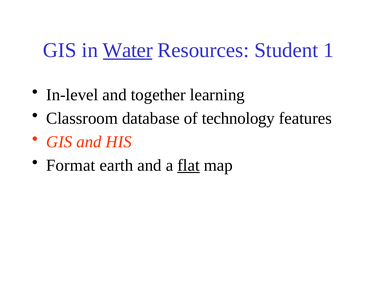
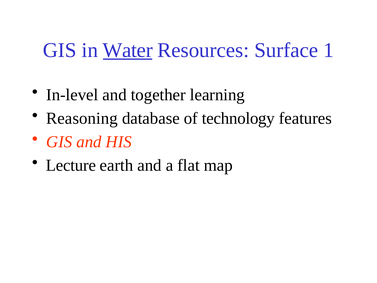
Student: Student -> Surface
Classroom: Classroom -> Reasoning
Format: Format -> Lecture
flat underline: present -> none
